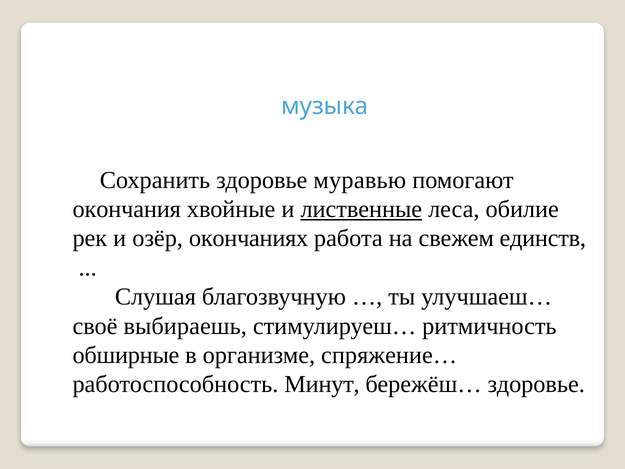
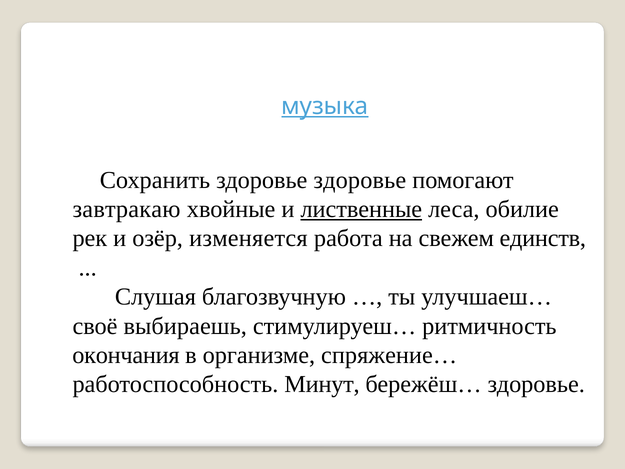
музыка underline: none -> present
здоровье муравью: муравью -> здоровье
окончания: окончания -> завтракаю
окончаниях: окончаниях -> изменяется
обширные: обширные -> окончания
